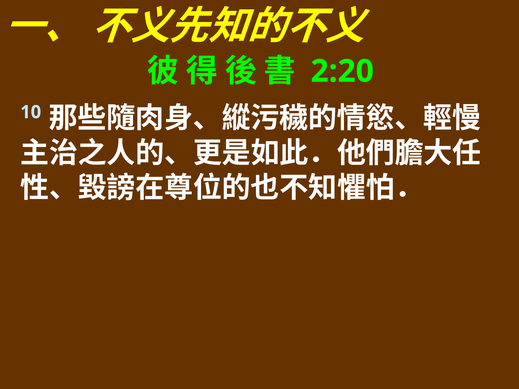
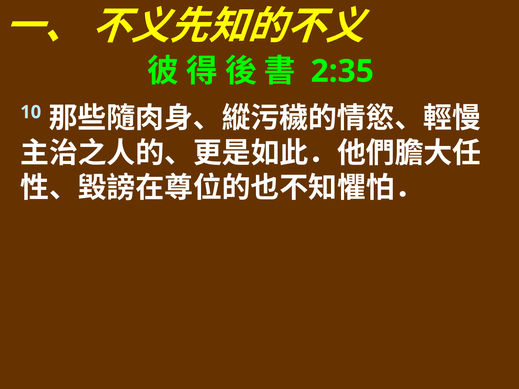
2:20: 2:20 -> 2:35
